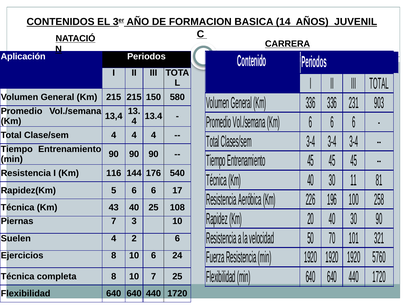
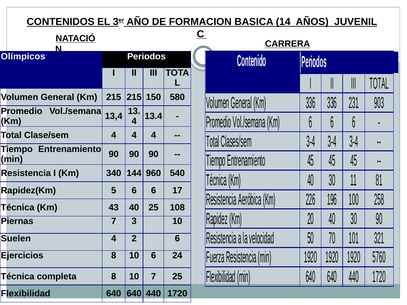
Aplicación: Aplicación -> Olímpicos
116: 116 -> 340
176: 176 -> 960
